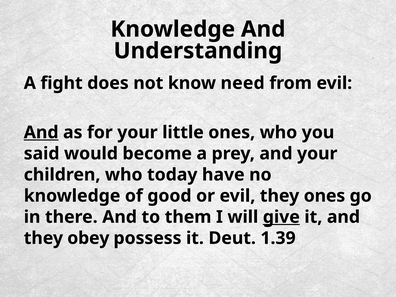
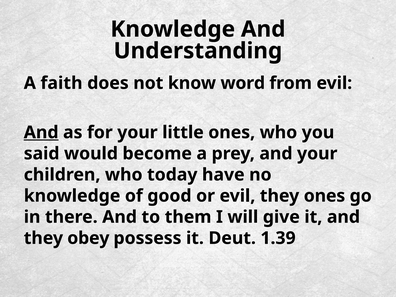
fight: fight -> faith
need: need -> word
give underline: present -> none
